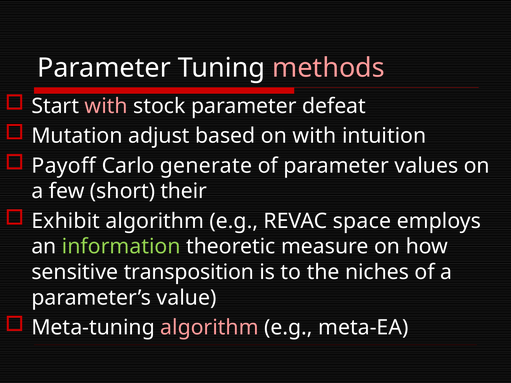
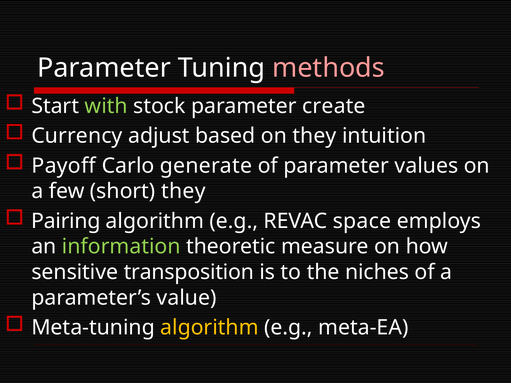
with at (106, 106) colour: pink -> light green
defeat: defeat -> create
Mutation: Mutation -> Currency
on with: with -> they
short their: their -> they
Exhibit: Exhibit -> Pairing
algorithm at (209, 328) colour: pink -> yellow
